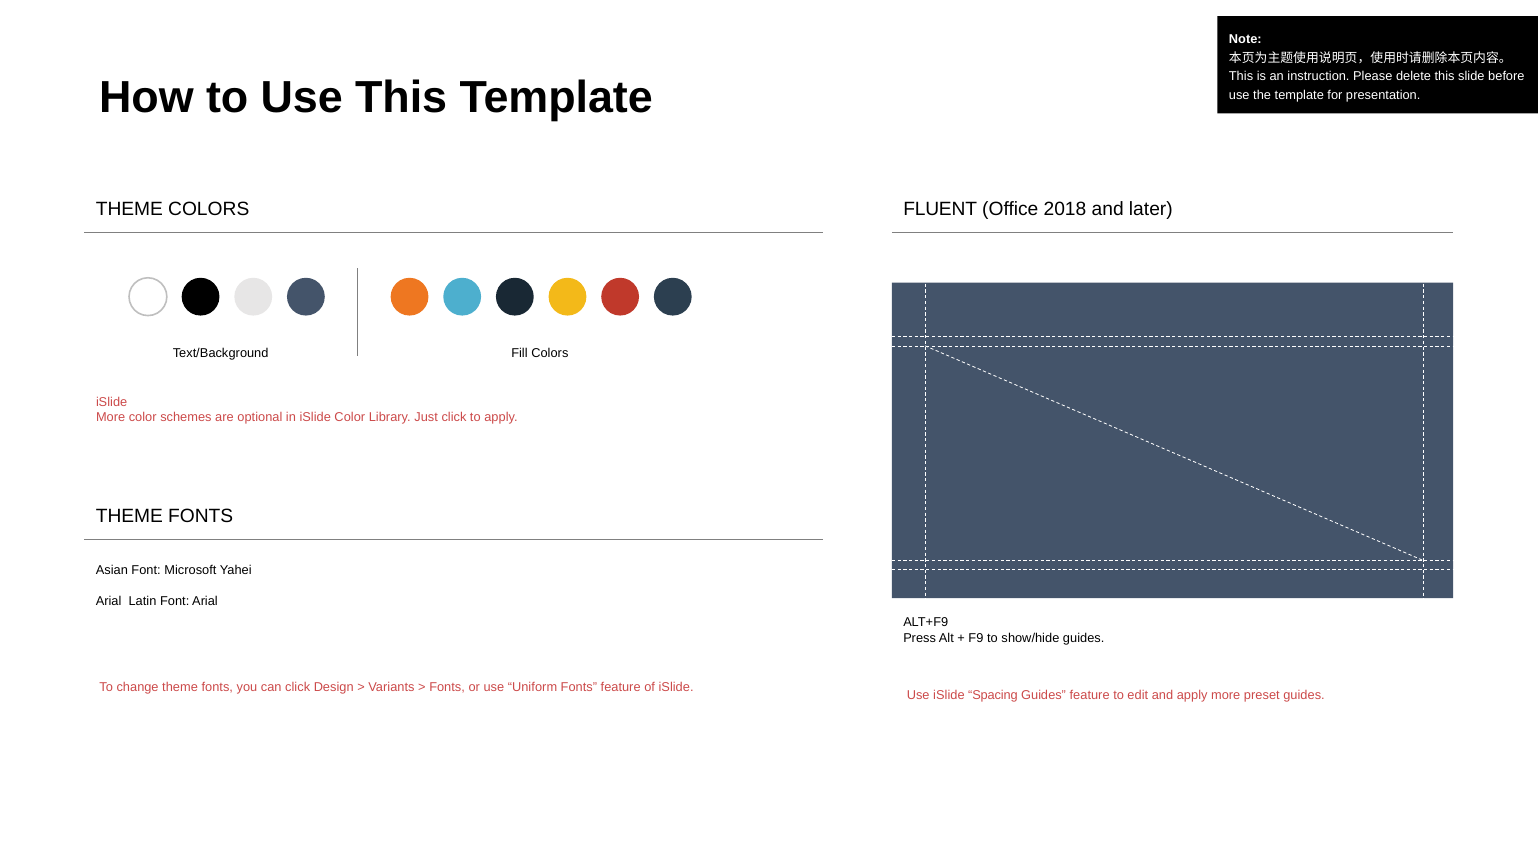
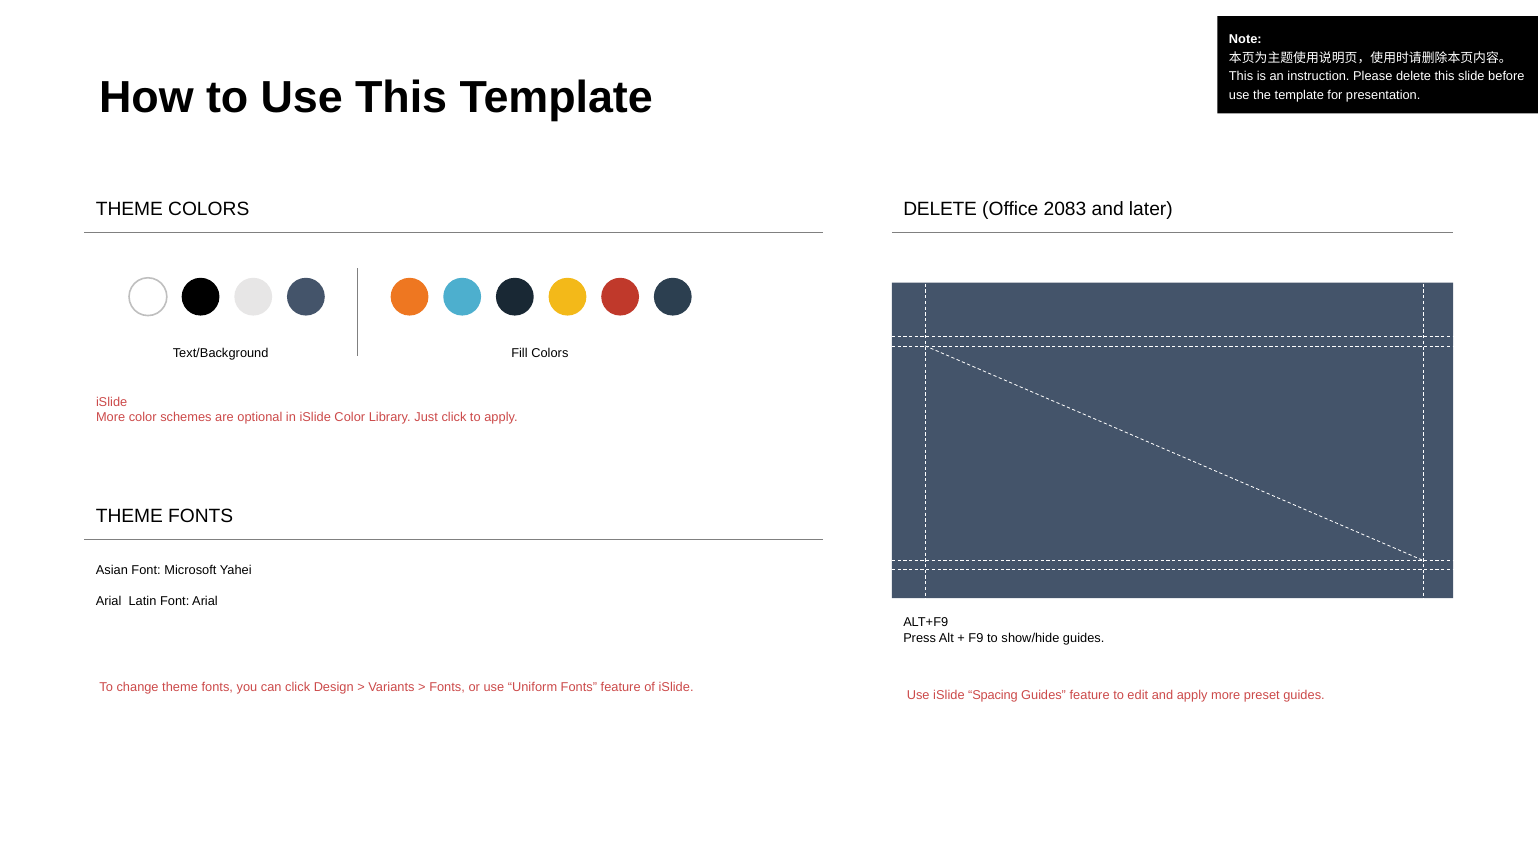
FLUENT at (940, 209): FLUENT -> DELETE
2018: 2018 -> 2083
